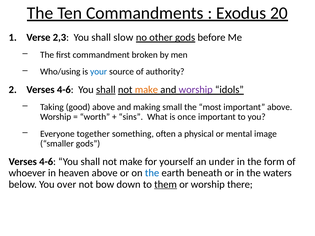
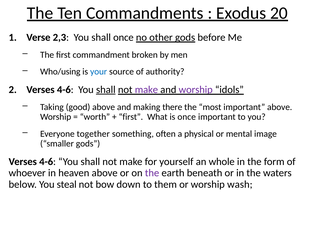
shall slow: slow -> once
make at (146, 90) colour: orange -> purple
small: small -> there
sins at (131, 117): sins -> first
under: under -> whole
the at (152, 173) colour: blue -> purple
over: over -> steal
them underline: present -> none
there: there -> wash
